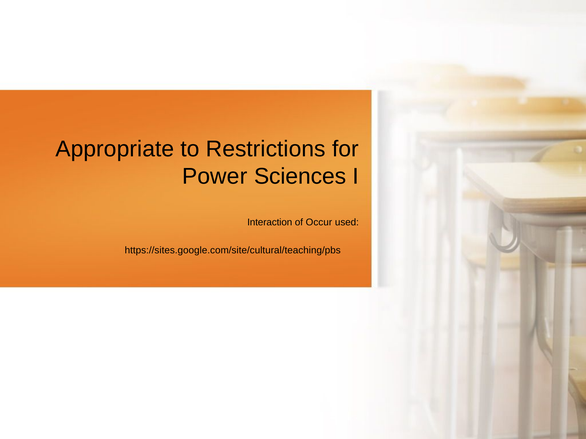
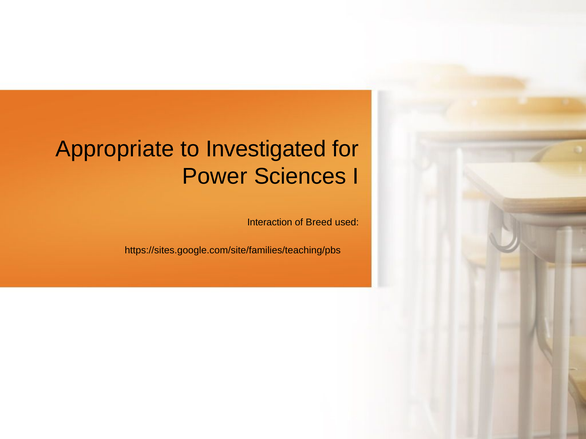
Restrictions: Restrictions -> Investigated
Occur: Occur -> Breed
https://sites.google.com/site/cultural/teaching/pbs: https://sites.google.com/site/cultural/teaching/pbs -> https://sites.google.com/site/families/teaching/pbs
